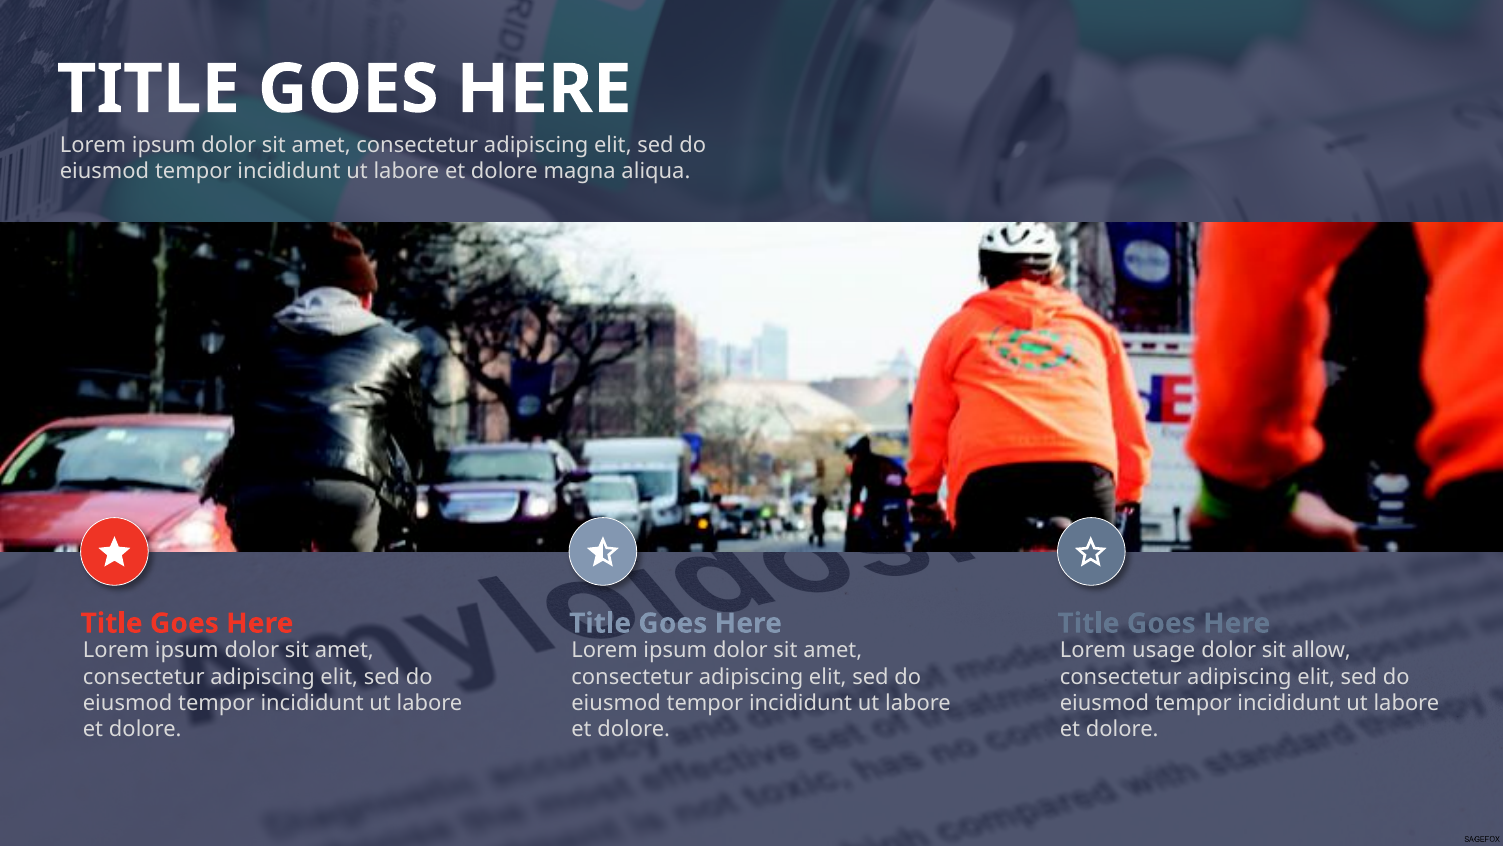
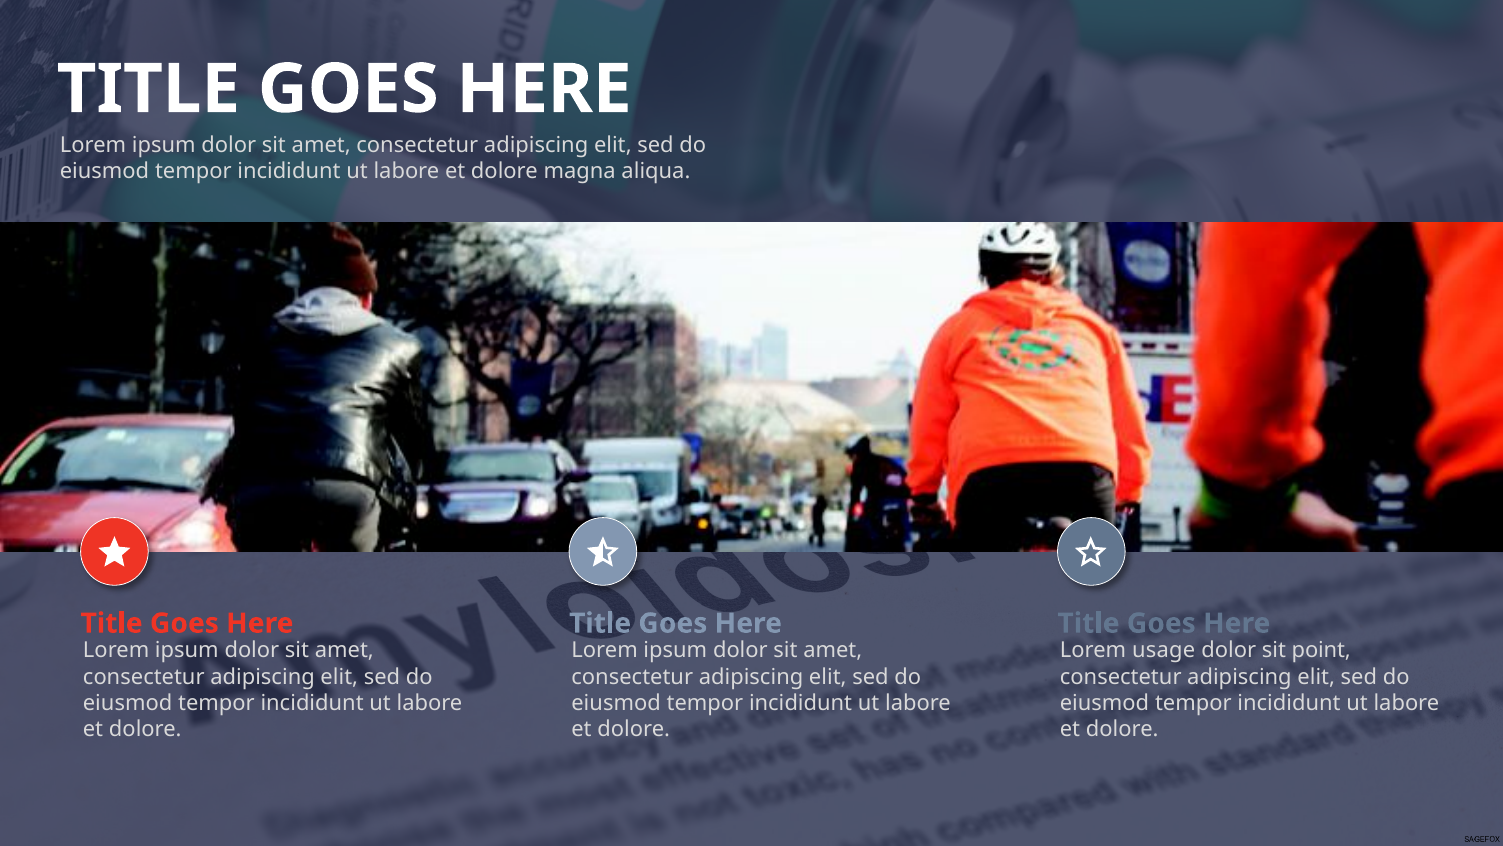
allow: allow -> point
